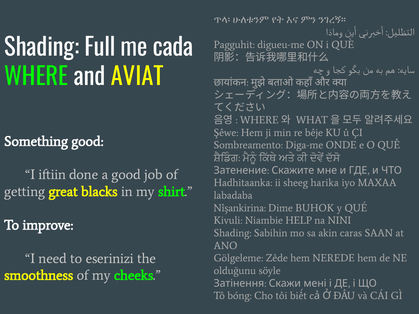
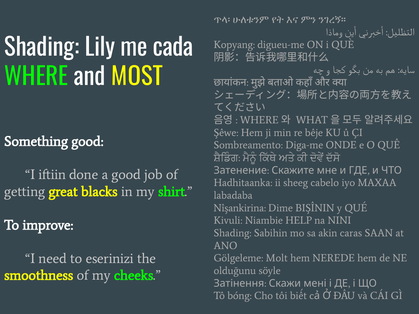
Pagguhit: Pagguhit -> Kopyang
Full: Full -> Lily
AVIAT: AVIAT -> MOST
harika: harika -> cabelo
BUHOK: BUHOK -> BIŞÎNIN
Zêde: Zêde -> Molt
